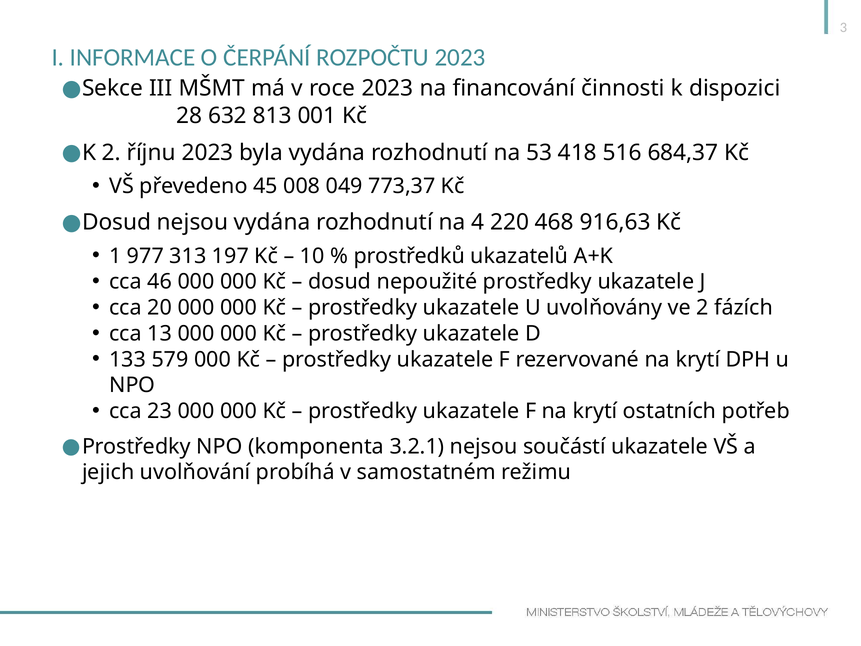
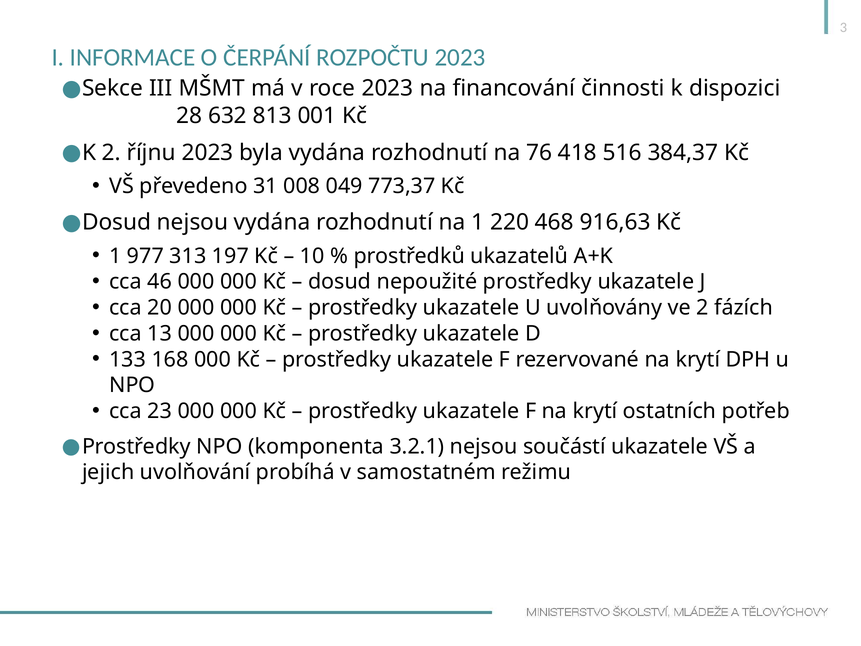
53: 53 -> 76
684,37: 684,37 -> 384,37
45: 45 -> 31
na 4: 4 -> 1
579: 579 -> 168
